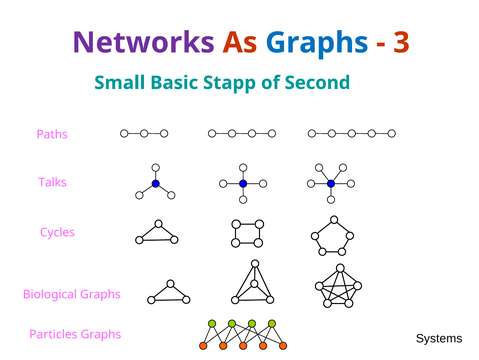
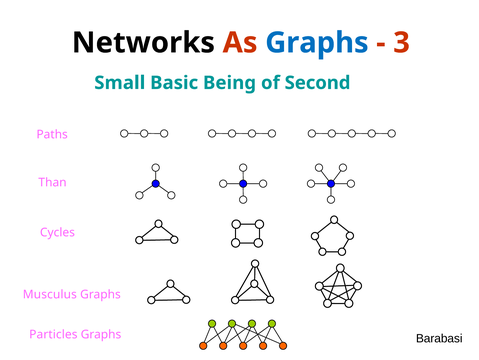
Networks colour: purple -> black
Stapp: Stapp -> Being
Talks: Talks -> Than
Biological: Biological -> Musculus
Systems: Systems -> Barabasi
